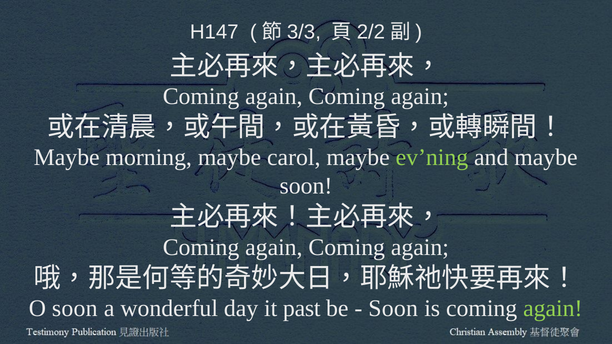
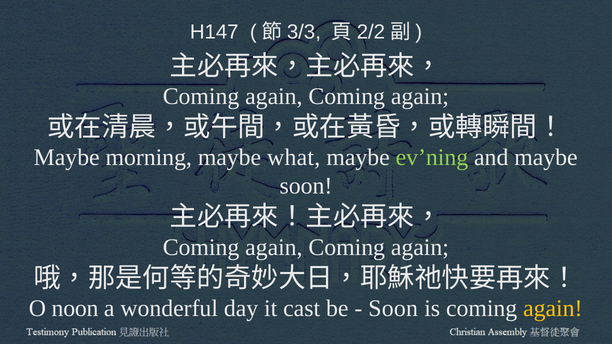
carol: carol -> what
O soon: soon -> noon
past: past -> cast
again at (553, 309) colour: light green -> yellow
